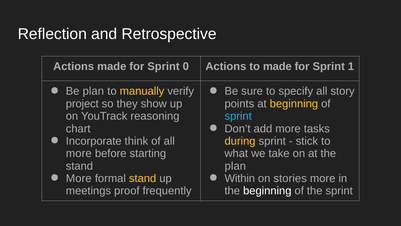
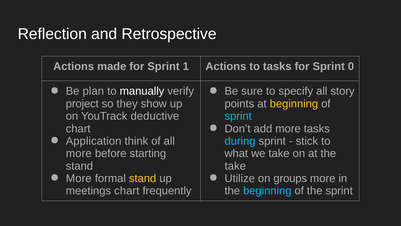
0: 0 -> 1
to made: made -> tasks
1: 1 -> 0
manually colour: yellow -> white
reasoning: reasoning -> deductive
Incorporate: Incorporate -> Application
during colour: yellow -> light blue
plan at (235, 166): plan -> take
Within: Within -> Utilize
stories: stories -> groups
meetings proof: proof -> chart
beginning at (267, 191) colour: white -> light blue
